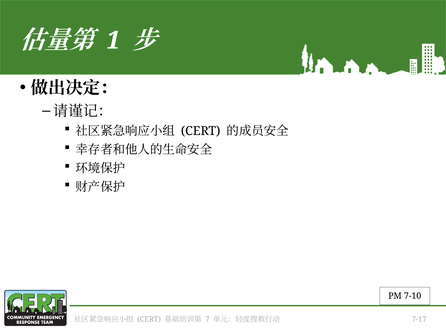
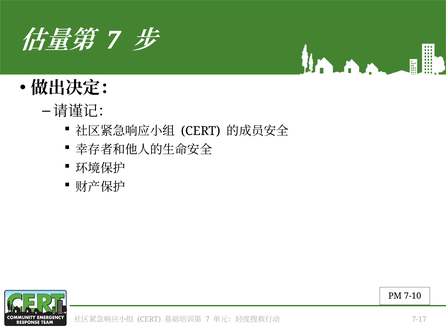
1 at (113, 40): 1 -> 7
